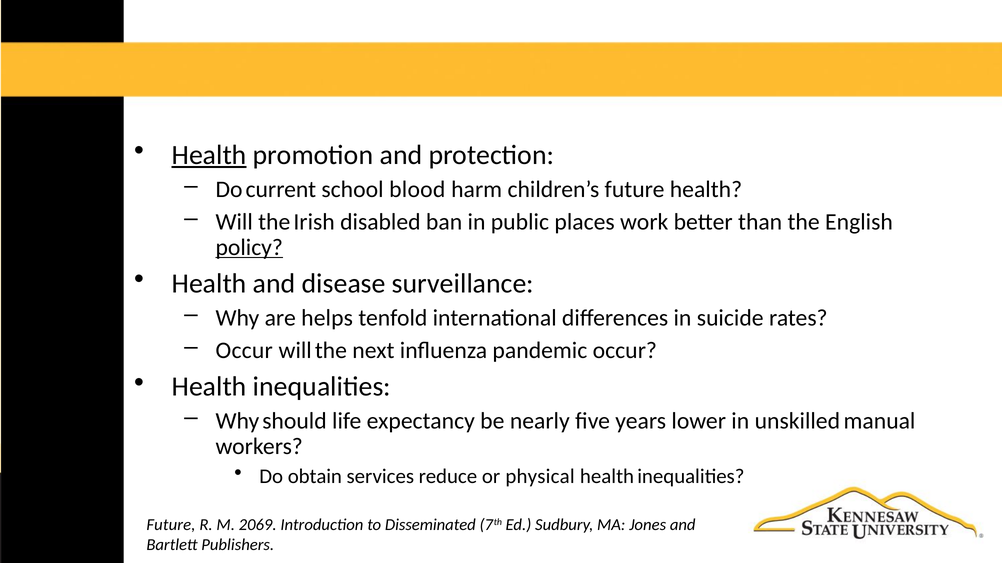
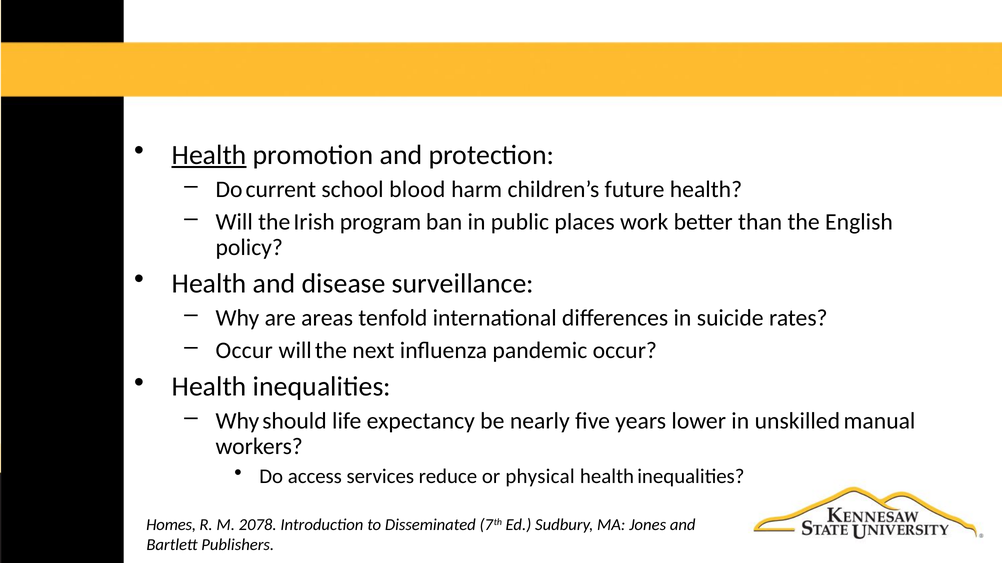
disabled: disabled -> program
policy underline: present -> none
helps: helps -> areas
obtain: obtain -> access
Future at (171, 525): Future -> Homes
2069: 2069 -> 2078
